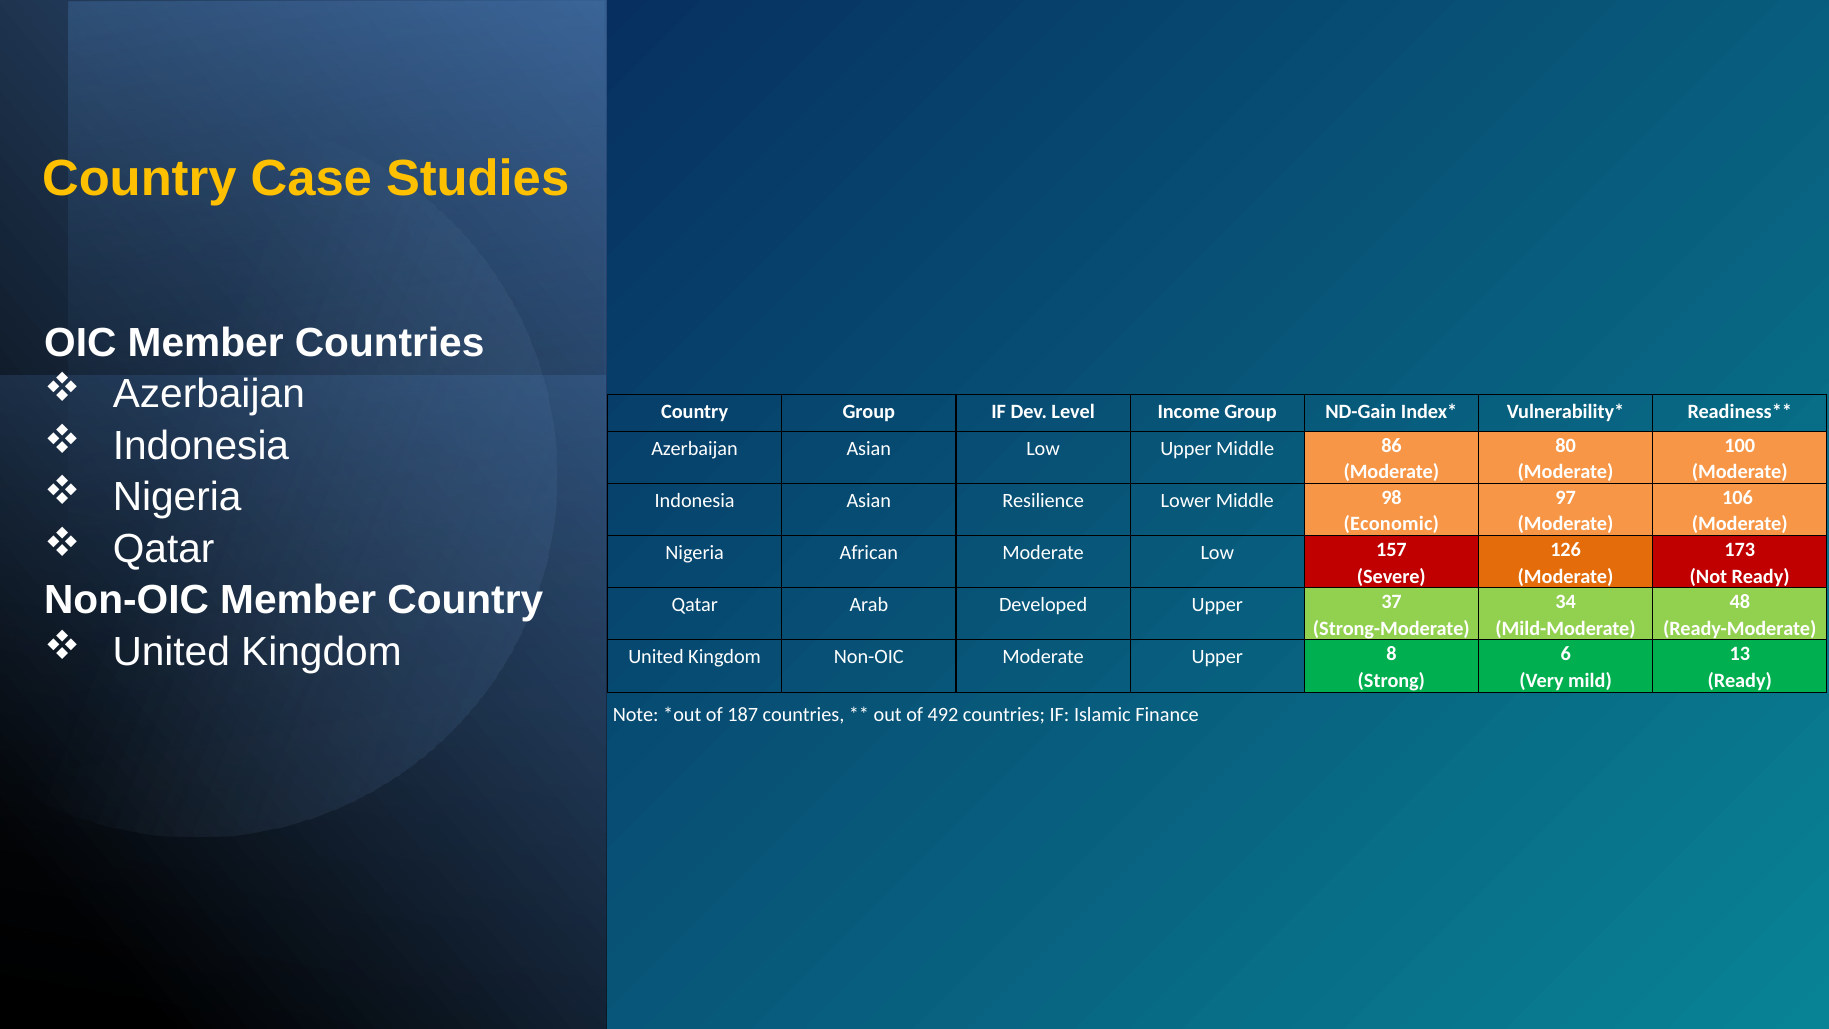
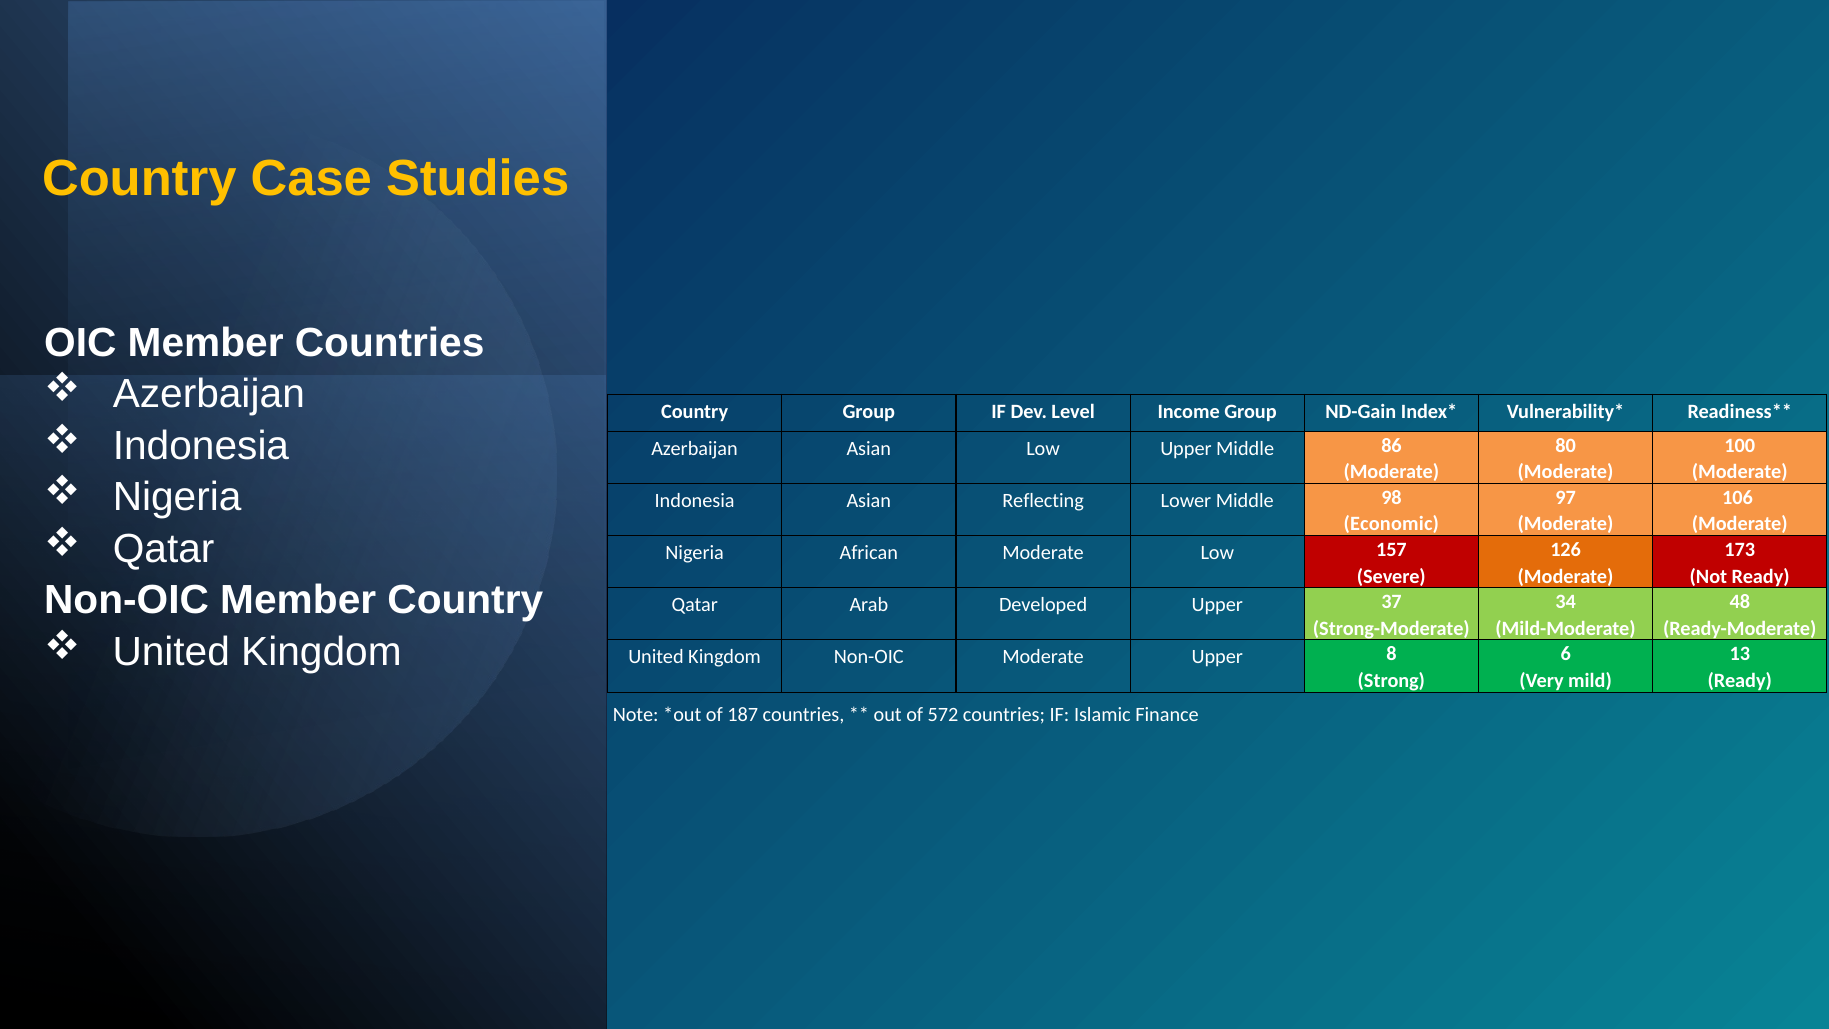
Resilience: Resilience -> Reflecting
492: 492 -> 572
